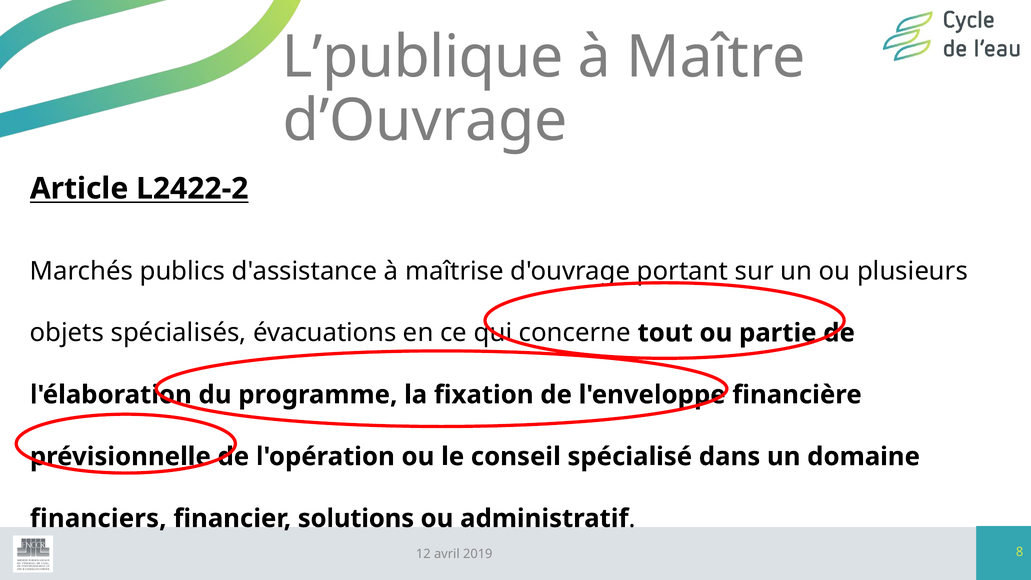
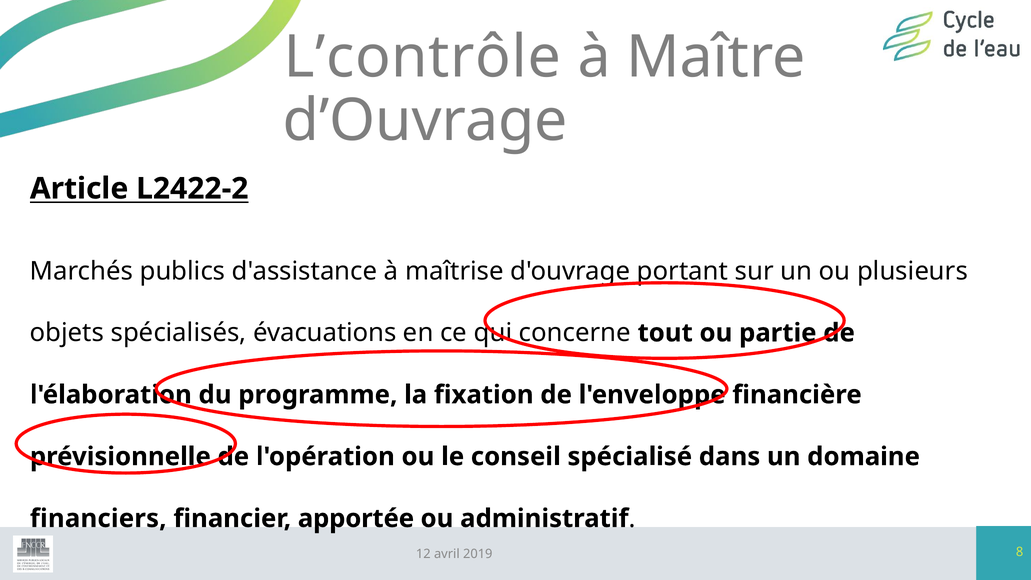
L’publique: L’publique -> L’contrôle
solutions: solutions -> apportée
